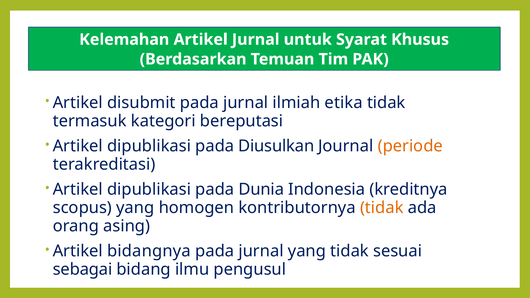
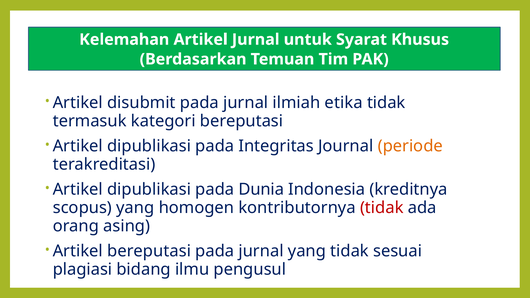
Diusulkan: Diusulkan -> Integritas
tidak at (382, 208) colour: orange -> red
Artikel bidangnya: bidangnya -> bereputasi
sebagai: sebagai -> plagiasi
